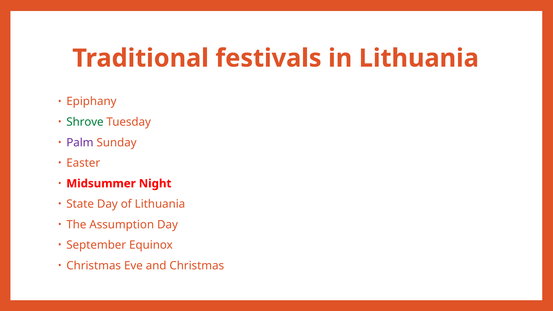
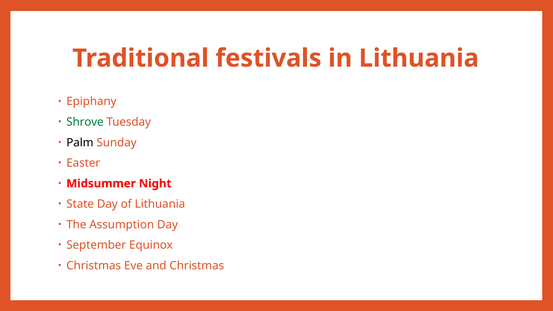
Palm colour: purple -> black
